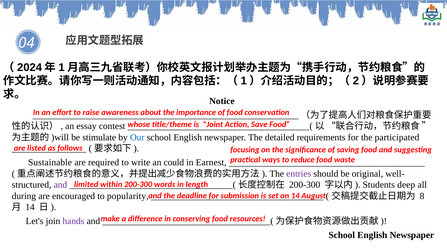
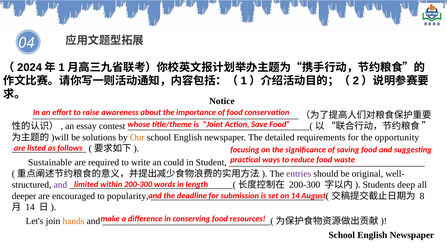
stimulate: stimulate -> solutions
Our colour: blue -> orange
participated: participated -> opportunity
Earnest: Earnest -> Student
during: during -> deeper
hands colour: purple -> orange
